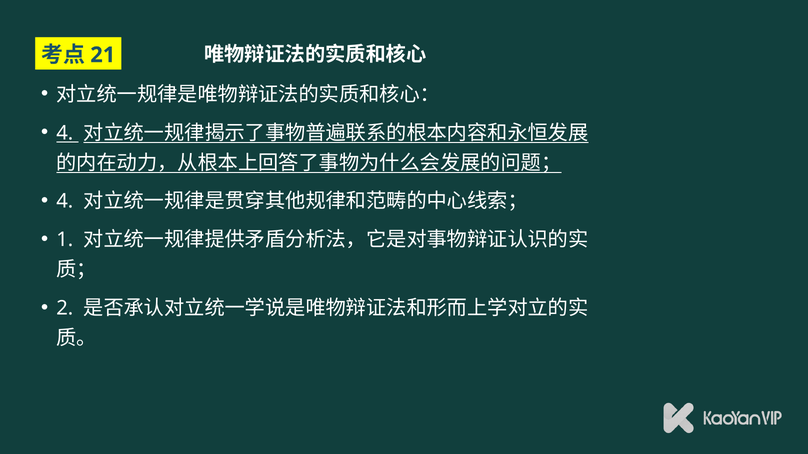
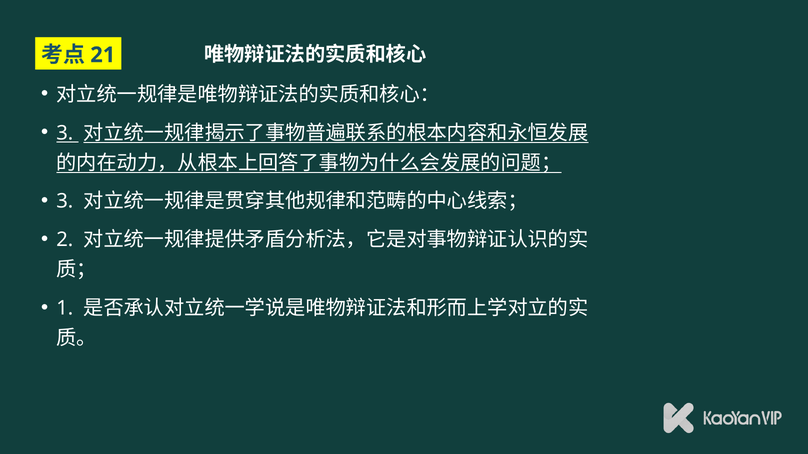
4 at (65, 133): 4 -> 3
4 at (65, 201): 4 -> 3
1: 1 -> 2
2: 2 -> 1
